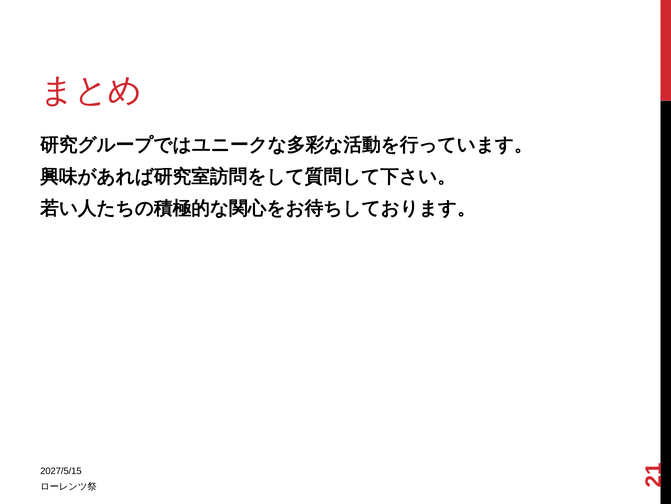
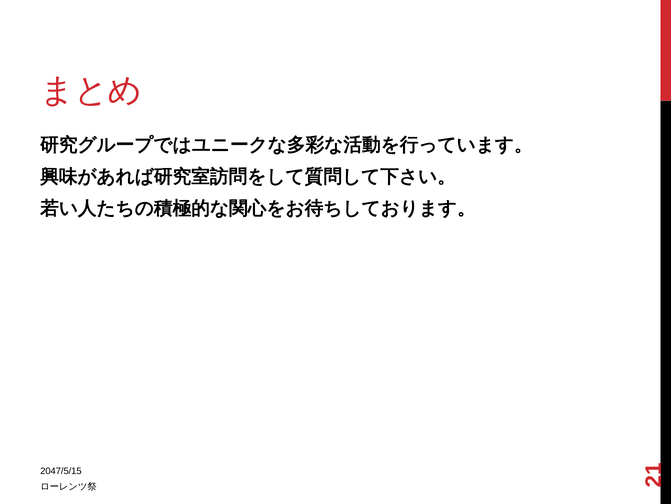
2027/5/15: 2027/5/15 -> 2047/5/15
